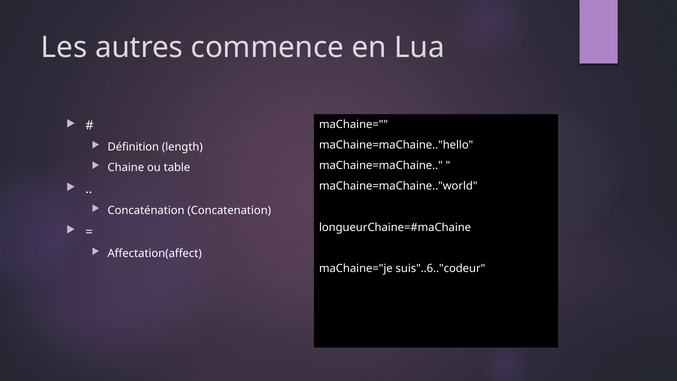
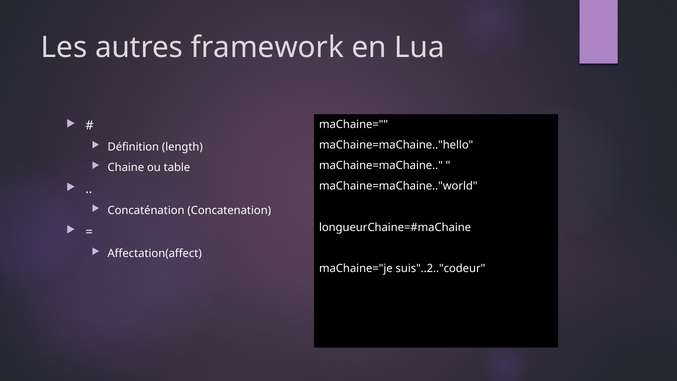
commence: commence -> framework
suis"..6.."codeur: suis"..6.."codeur -> suis"..2.."codeur
